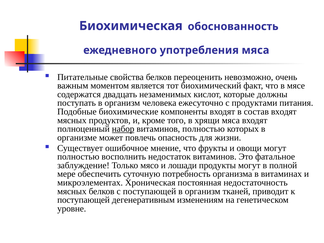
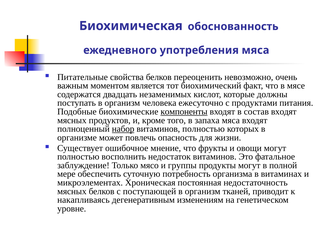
компоненты underline: none -> present
хрящи: хрящи -> запаха
лошади: лошади -> группы
поступающей at (84, 200): поступающей -> накапливаясь
